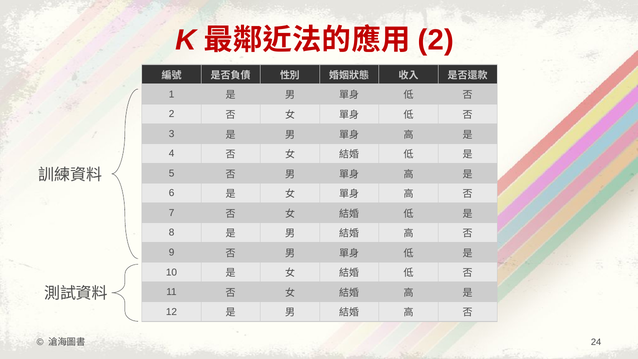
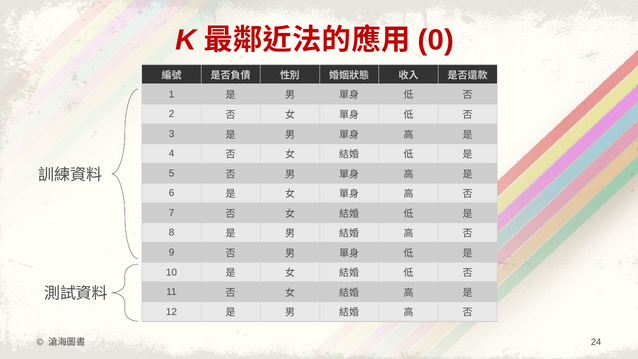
2 at (436, 40): 2 -> 0
